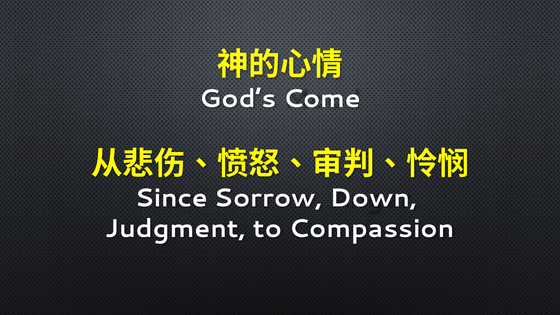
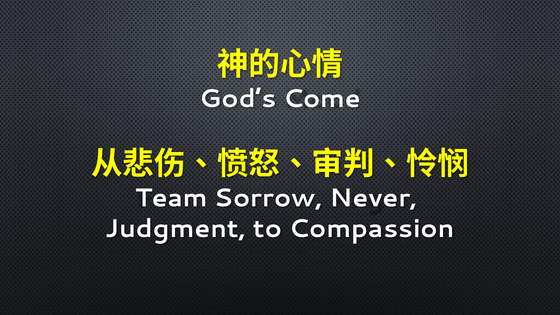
Since: Since -> Team
Down: Down -> Never
